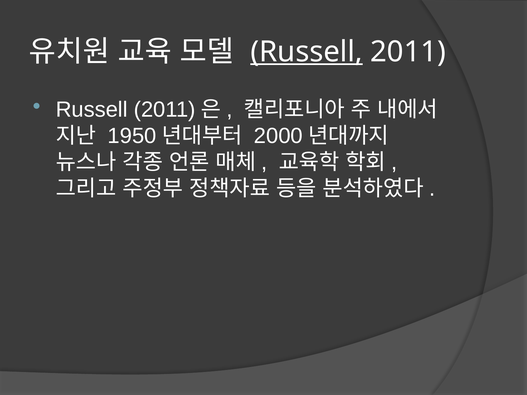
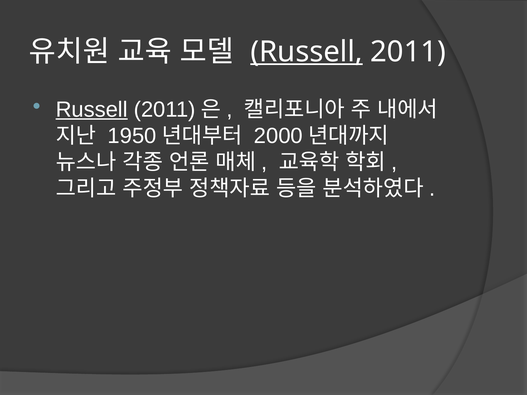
Russell at (92, 110) underline: none -> present
